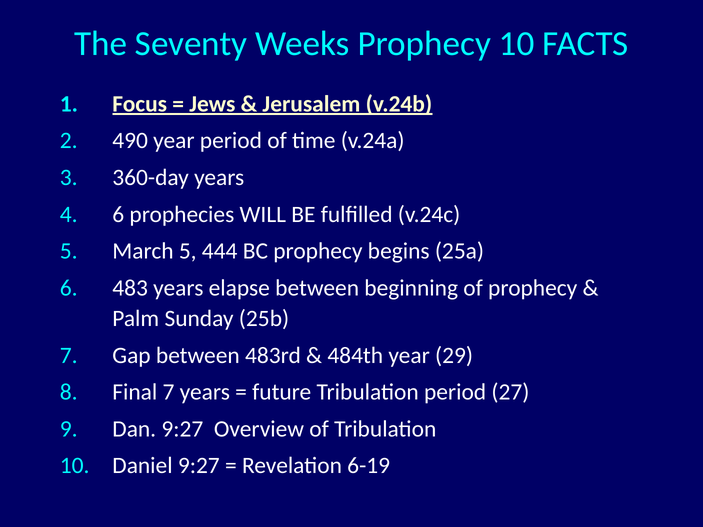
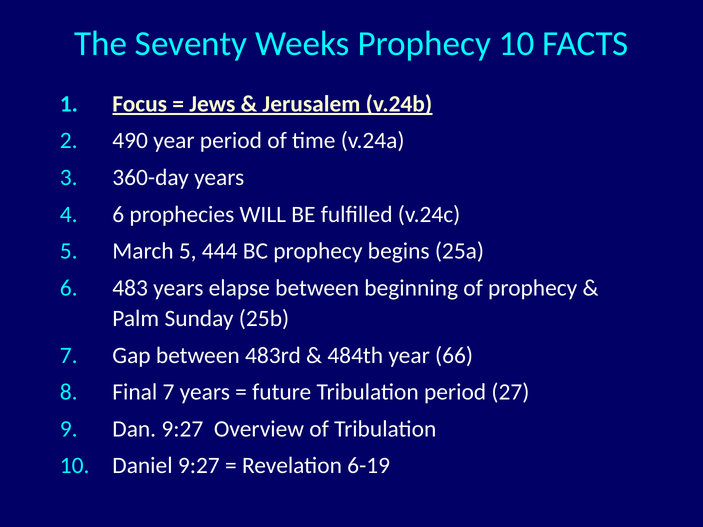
29: 29 -> 66
